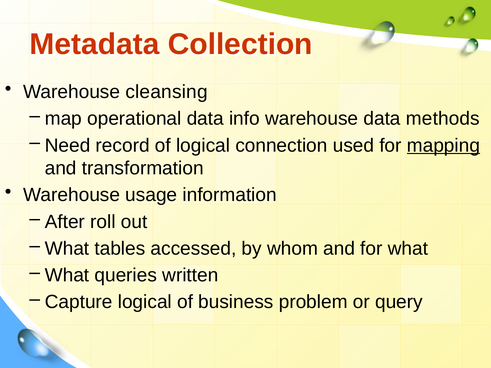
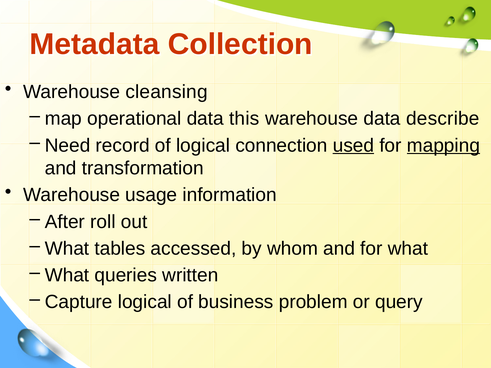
info: info -> this
methods: methods -> describe
used underline: none -> present
